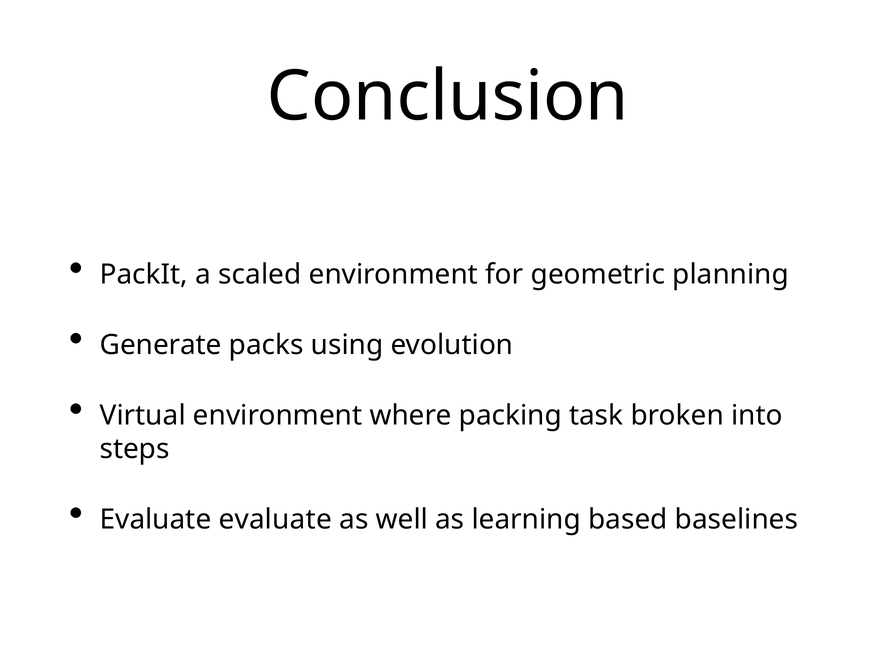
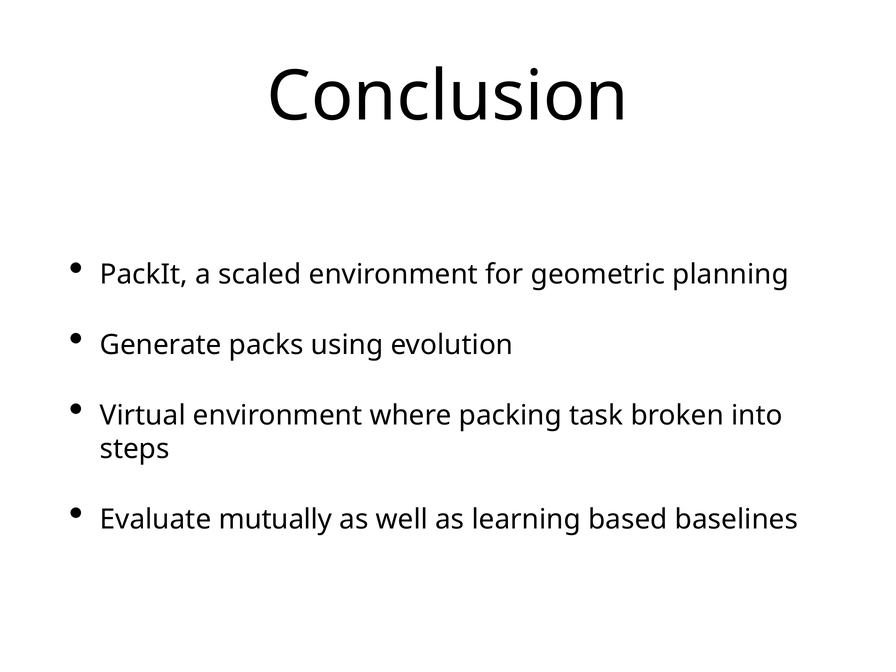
Evaluate evaluate: evaluate -> mutually
